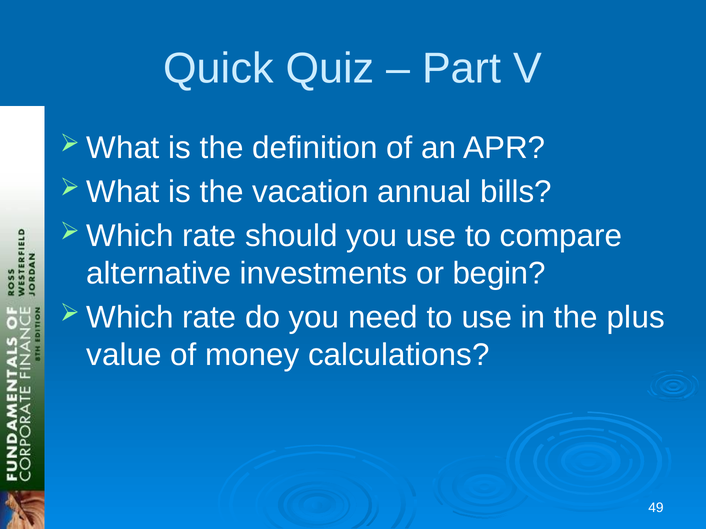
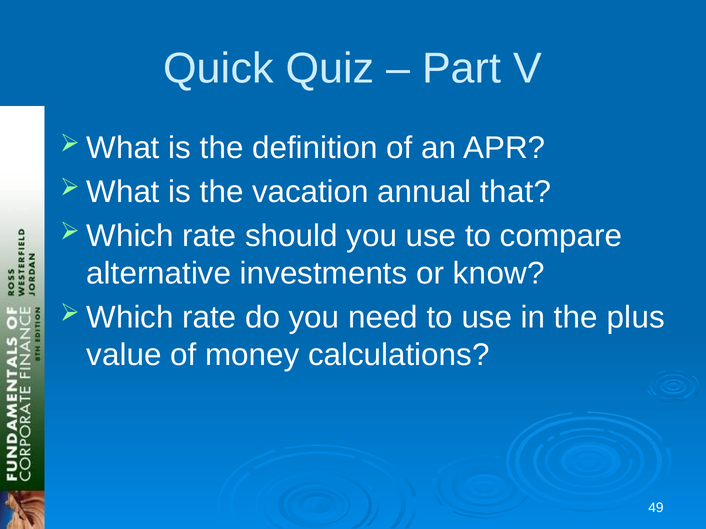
bills: bills -> that
begin: begin -> know
